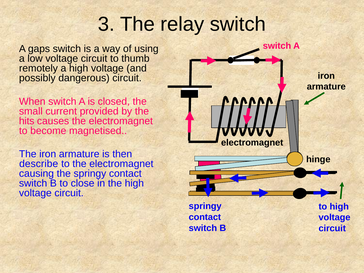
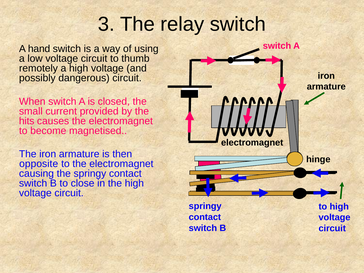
gaps: gaps -> hand
describe: describe -> opposite
